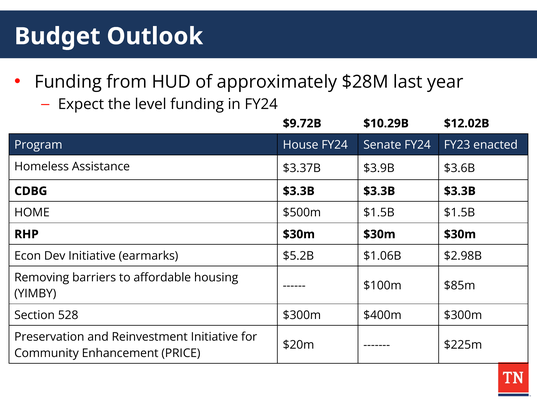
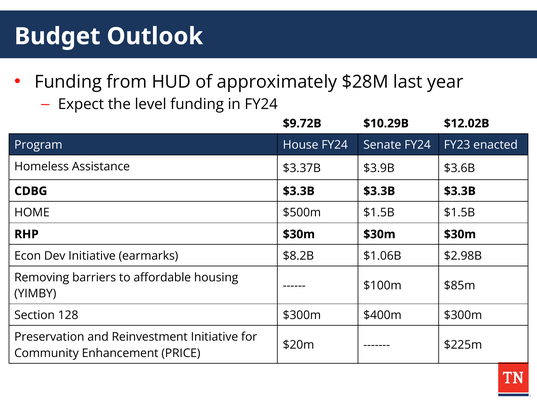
$5.2B: $5.2B -> $8.2B
528: 528 -> 128
